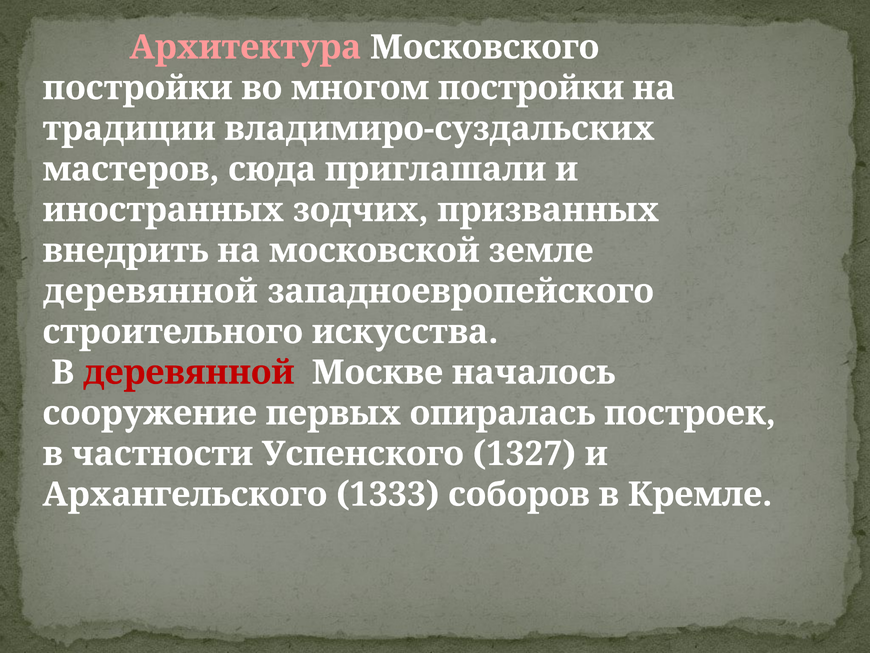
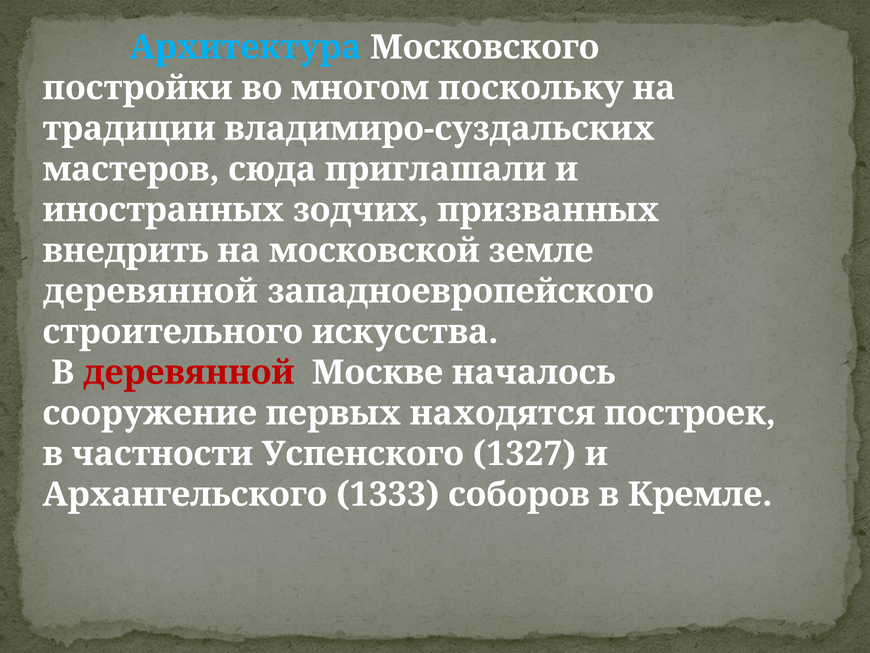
Архитектура colour: pink -> light blue
многом постройки: постройки -> поскольку
опиралась: опиралась -> находятся
